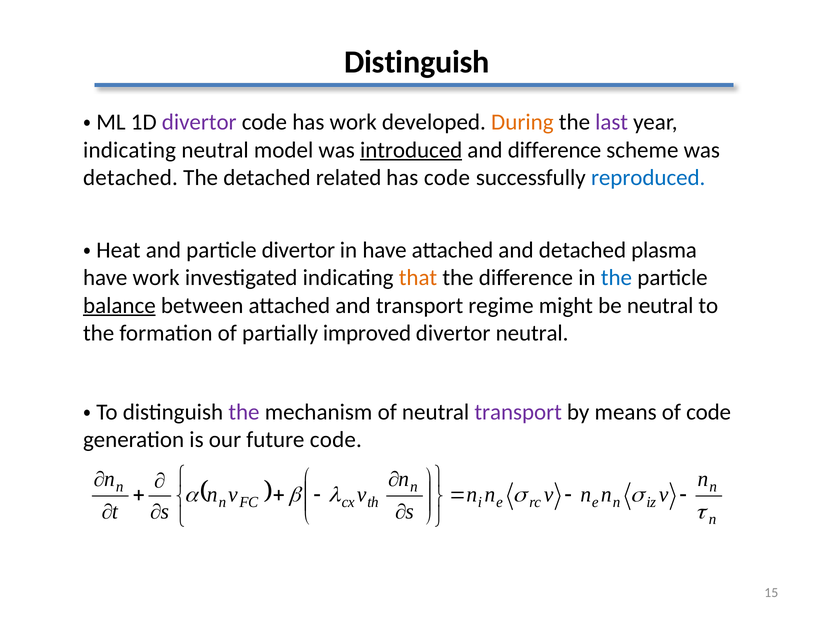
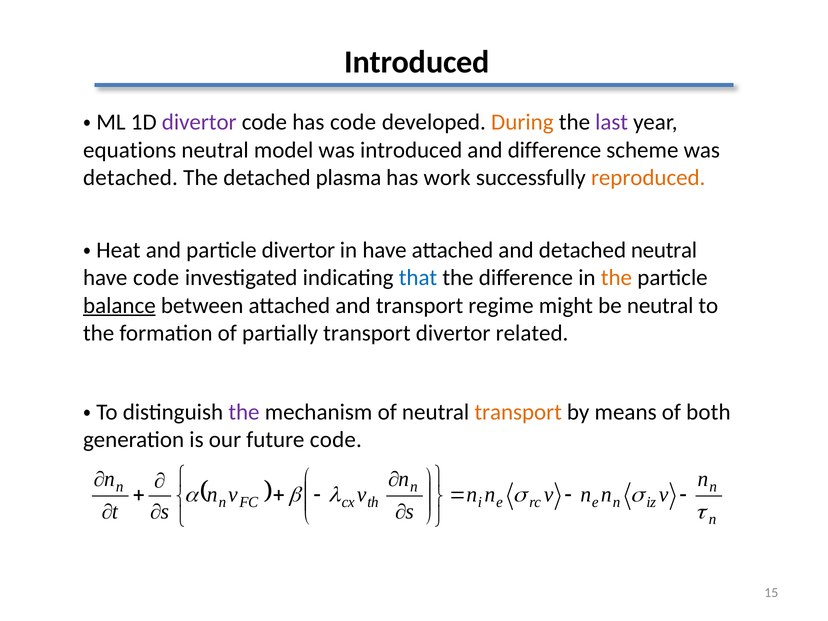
Distinguish at (417, 62): Distinguish -> Introduced
has work: work -> code
indicating at (130, 150): indicating -> equations
introduced at (411, 150) underline: present -> none
related: related -> plasma
has code: code -> work
reproduced colour: blue -> orange
detached plasma: plasma -> neutral
have work: work -> code
that colour: orange -> blue
the at (616, 278) colour: blue -> orange
partially improved: improved -> transport
divertor neutral: neutral -> related
transport at (518, 412) colour: purple -> orange
of code: code -> both
